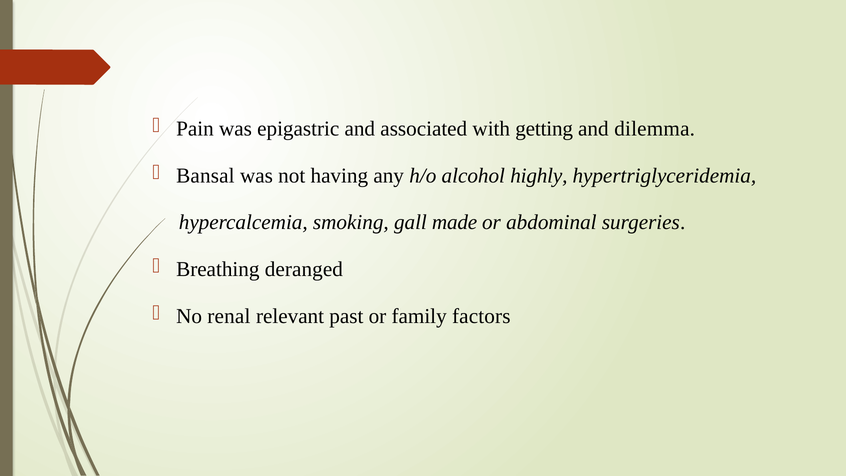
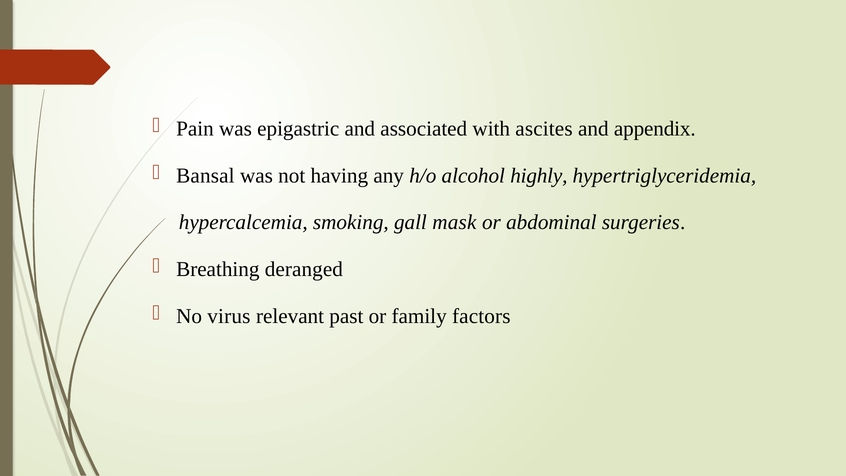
getting: getting -> ascites
dilemma: dilemma -> appendix
made: made -> mask
renal: renal -> virus
